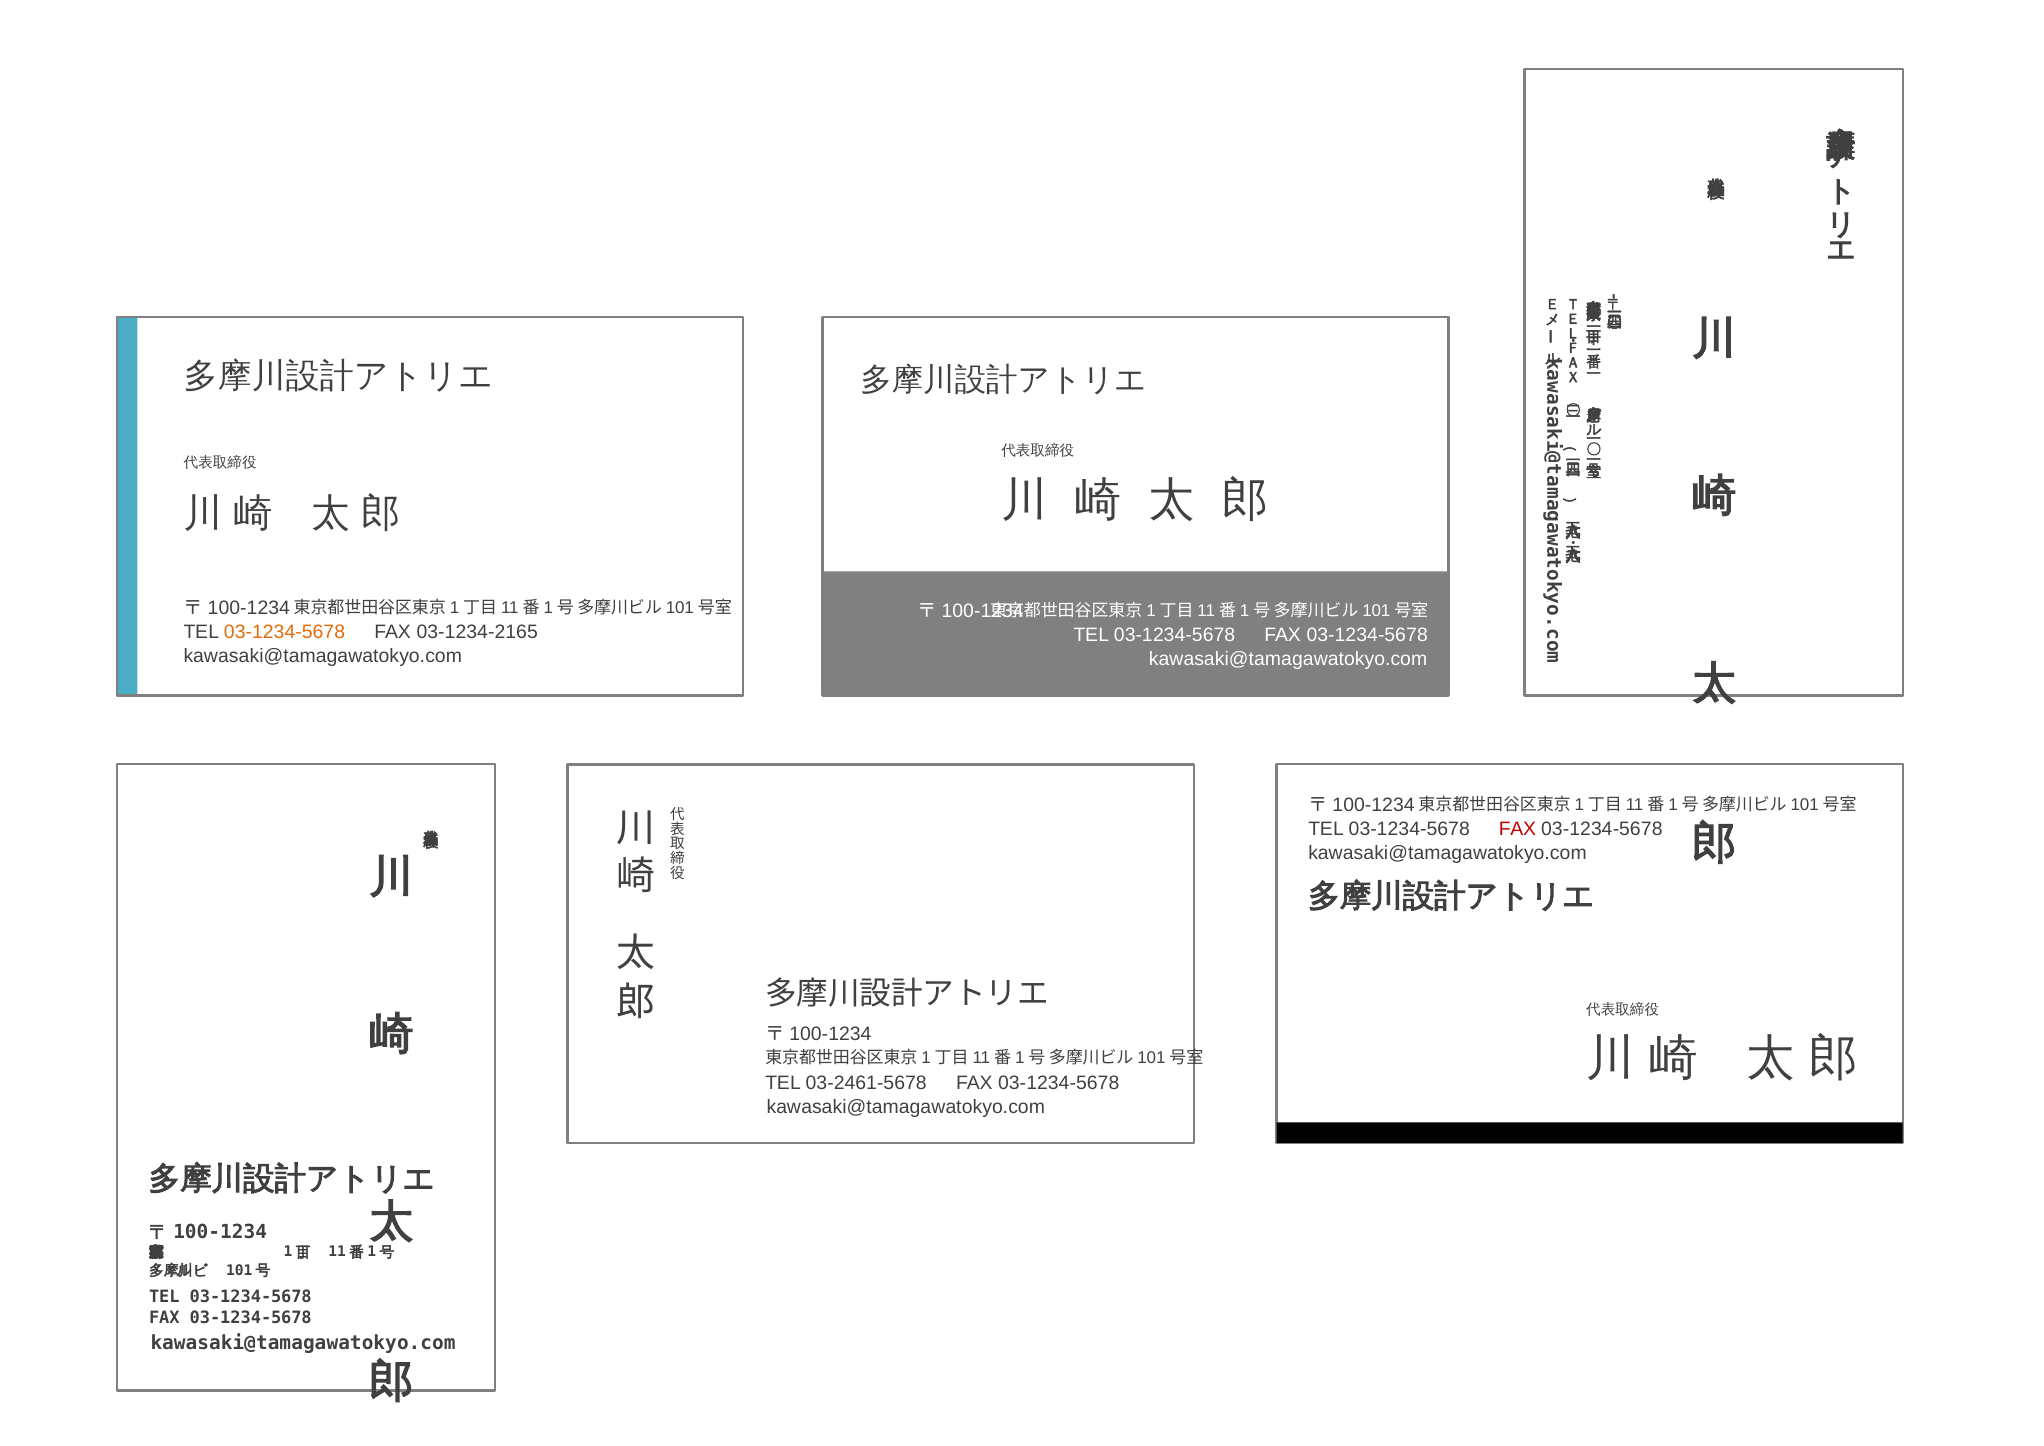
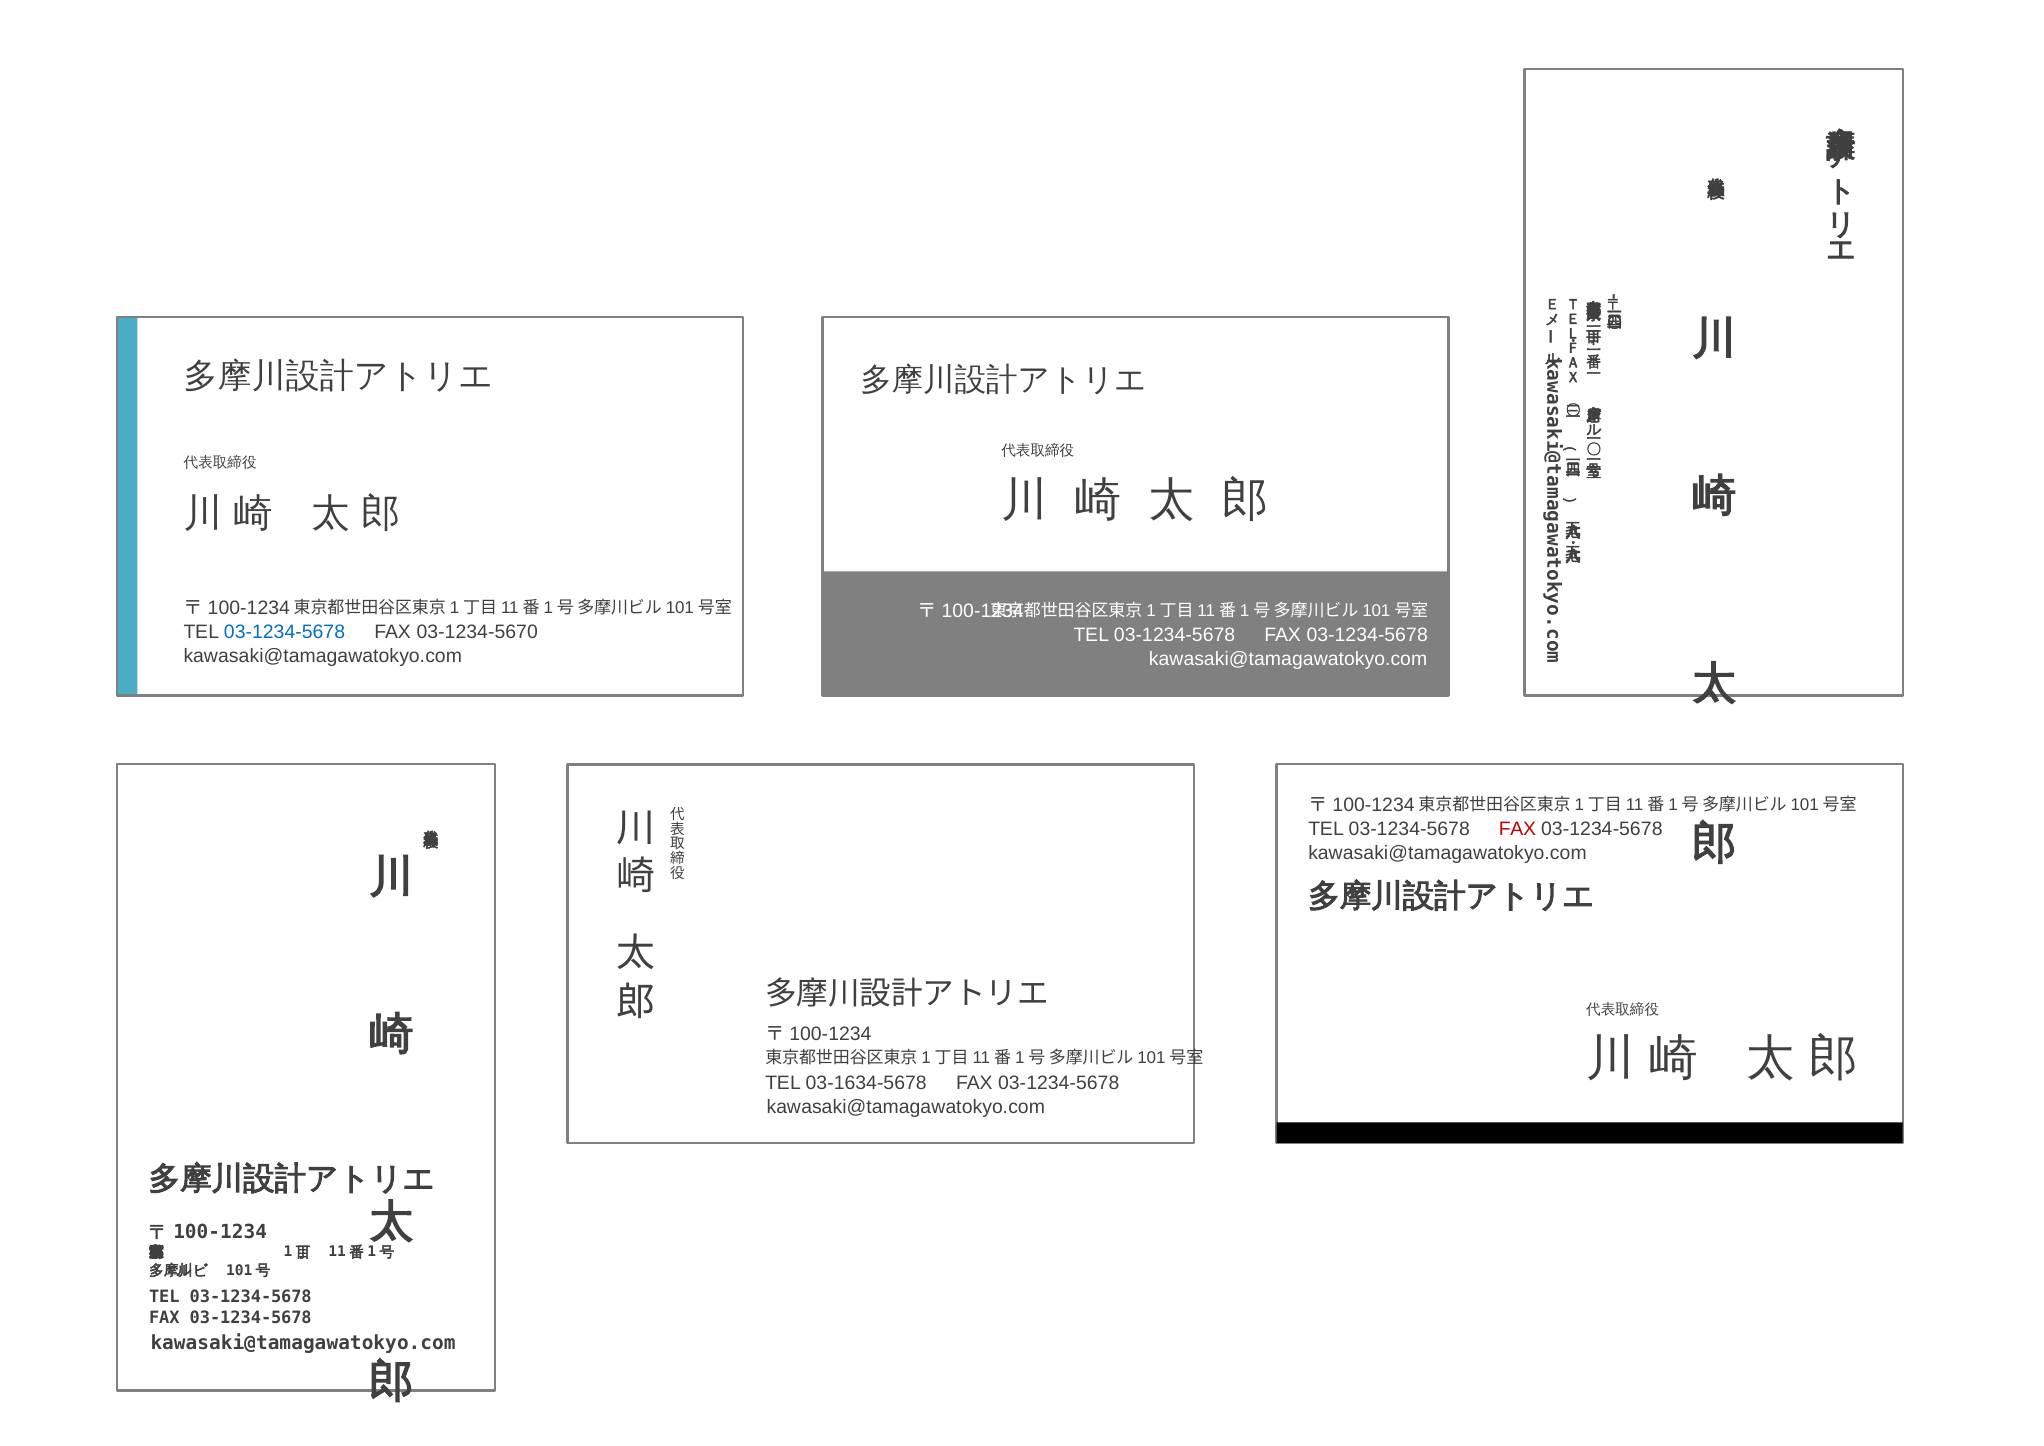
03-1234-5678 at (285, 632) colour: orange -> blue
03-1234-2165: 03-1234-2165 -> 03-1234-5670
03-2461-5678: 03-2461-5678 -> 03-1634-5678
